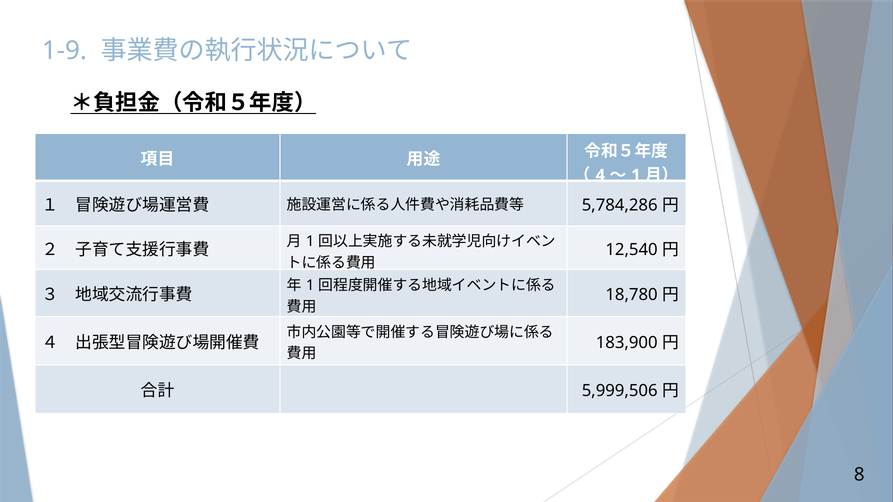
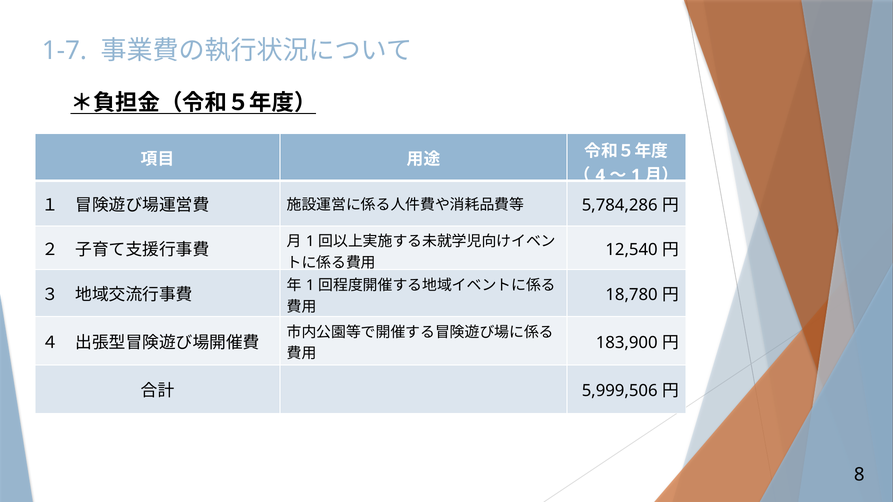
1-9: 1-9 -> 1-7
